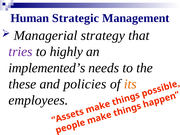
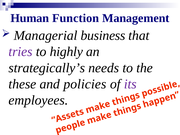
Strategic: Strategic -> Function
strategy: strategy -> business
implemented’s: implemented’s -> strategically’s
its colour: orange -> purple
